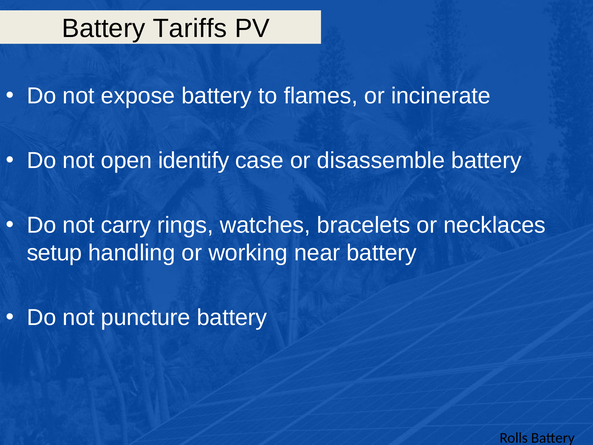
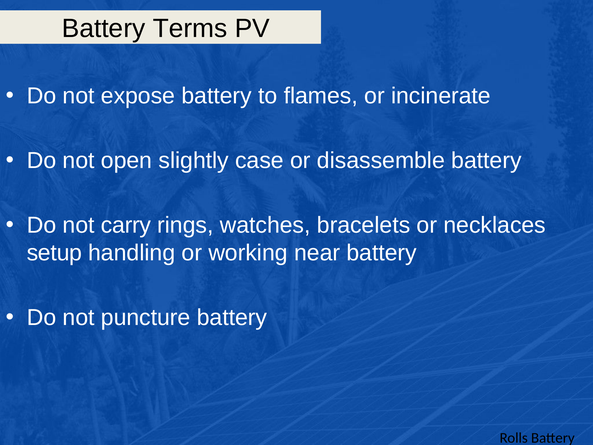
Tariffs: Tariffs -> Terms
identify: identify -> slightly
